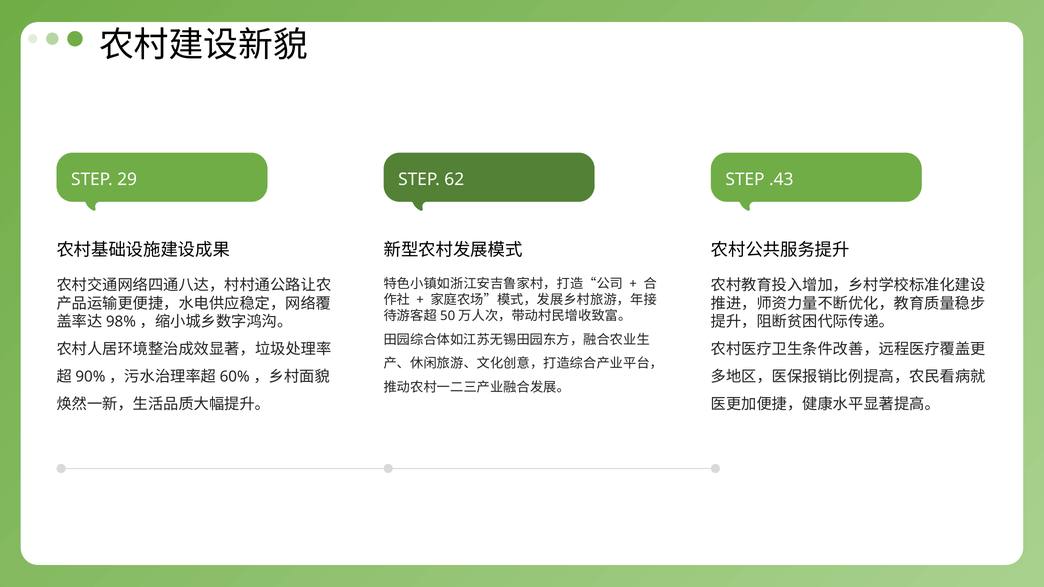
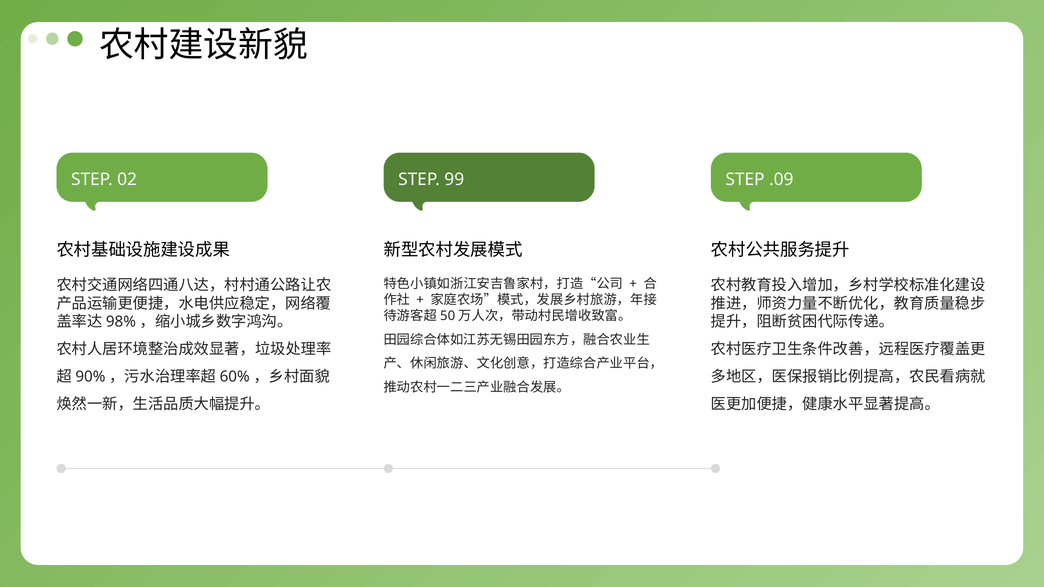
29: 29 -> 02
62: 62 -> 99
.43: .43 -> .09
